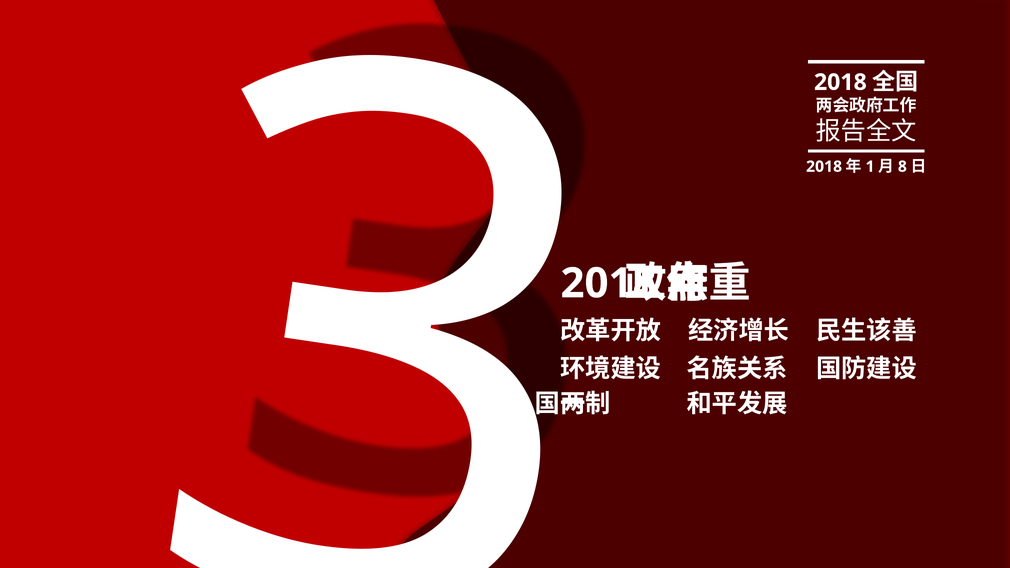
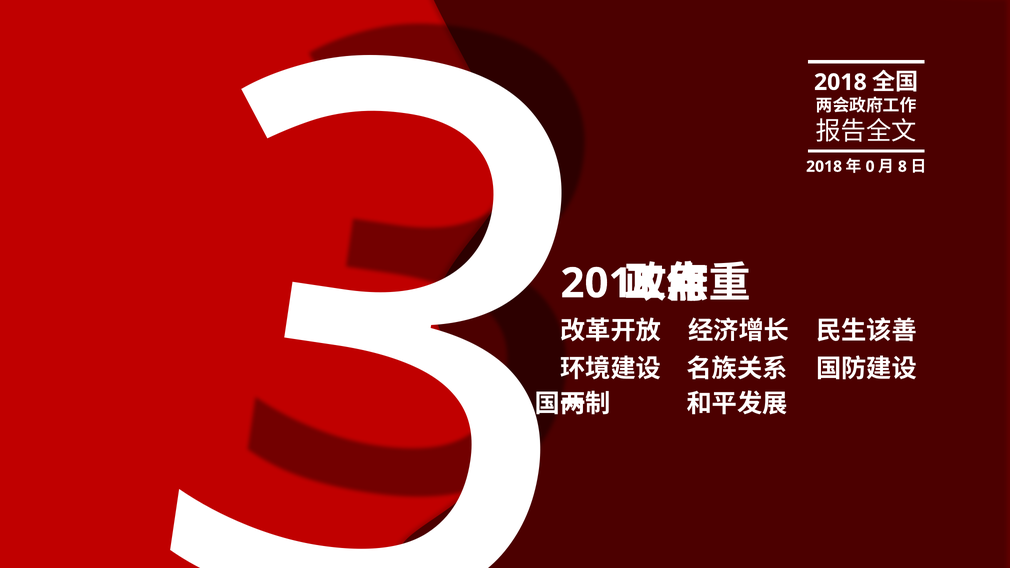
1: 1 -> 0
